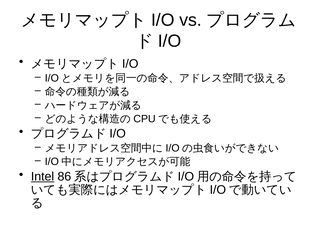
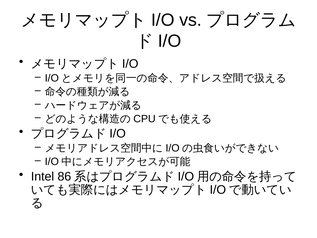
Intel underline: present -> none
